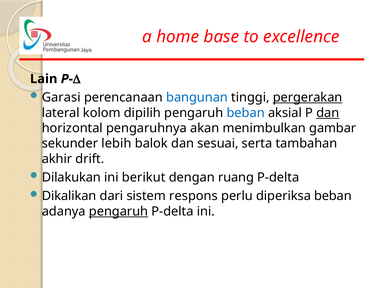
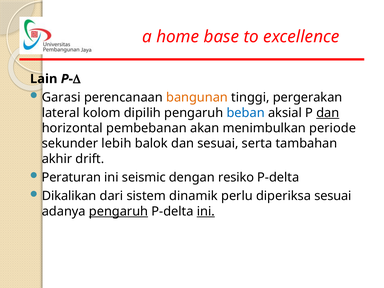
bangunan colour: blue -> orange
pergerakan underline: present -> none
pengaruhnya: pengaruhnya -> pembebanan
gambar: gambar -> periode
Dilakukan: Dilakukan -> Peraturan
berikut: berikut -> seismic
ruang: ruang -> resiko
respons: respons -> dinamik
diperiksa beban: beban -> sesuai
ini at (206, 211) underline: none -> present
